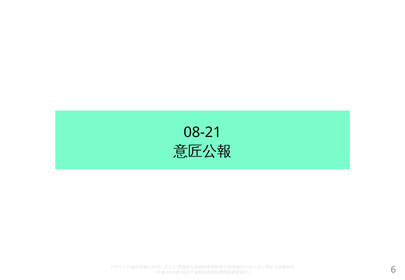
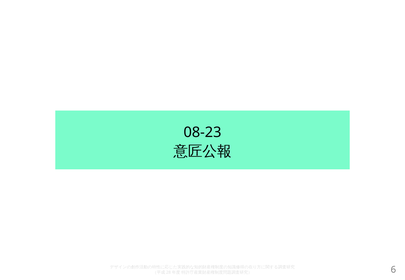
08-21: 08-21 -> 08-23
